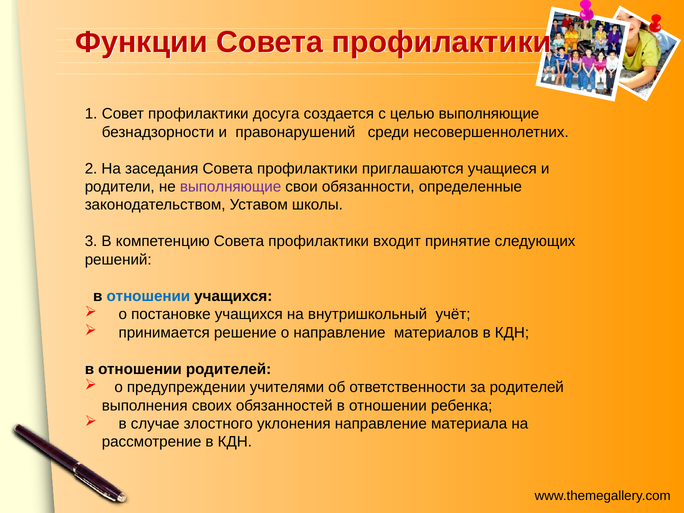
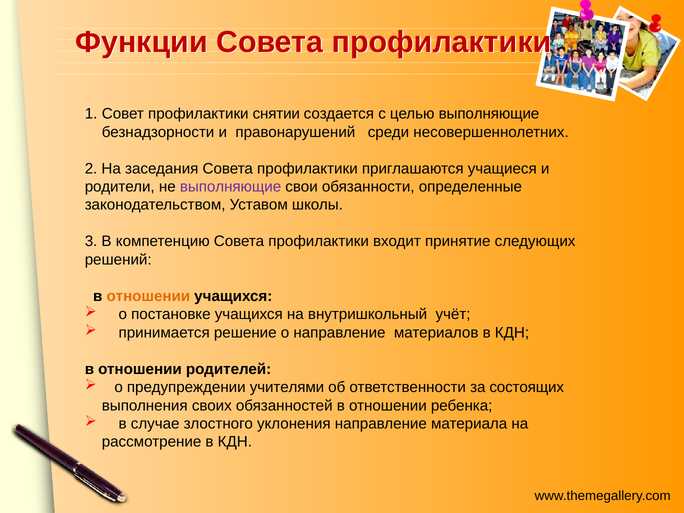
досуга: досуга -> снятии
отношении at (148, 296) colour: blue -> orange
за родителей: родителей -> состоящих
